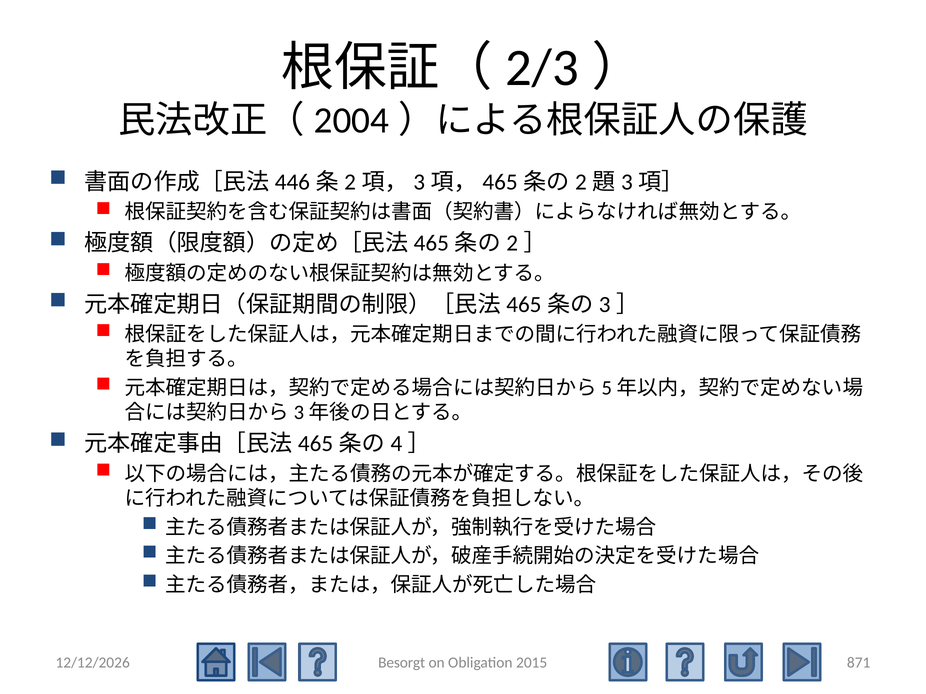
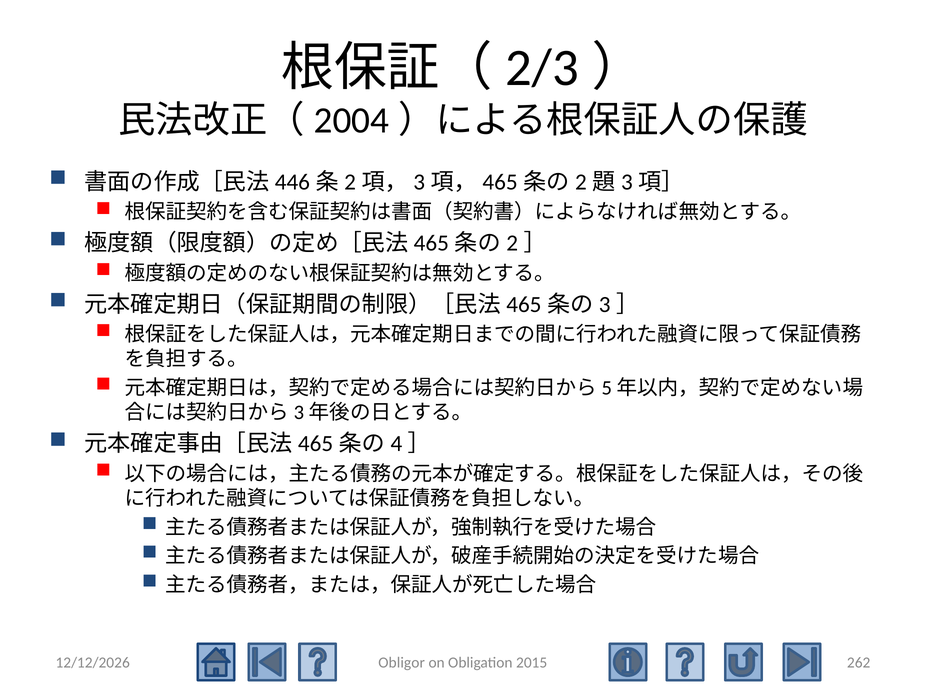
Besorgt: Besorgt -> Obligor
871: 871 -> 262
